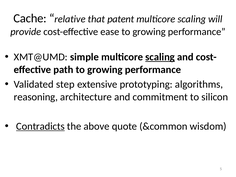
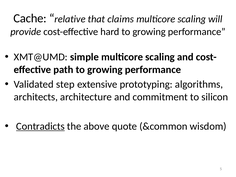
patent: patent -> claims
ease: ease -> hard
scaling at (160, 57) underline: present -> none
reasoning: reasoning -> architects
